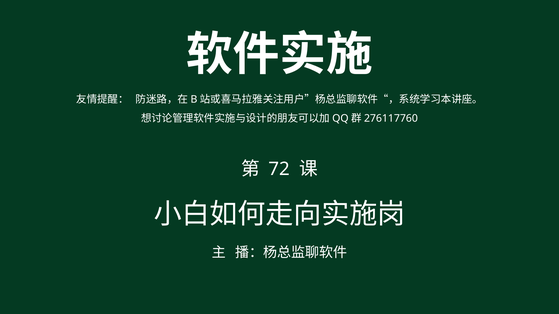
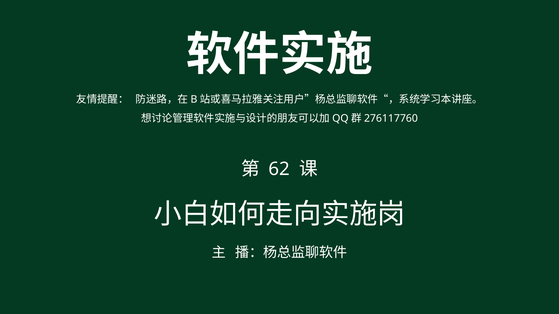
72: 72 -> 62
